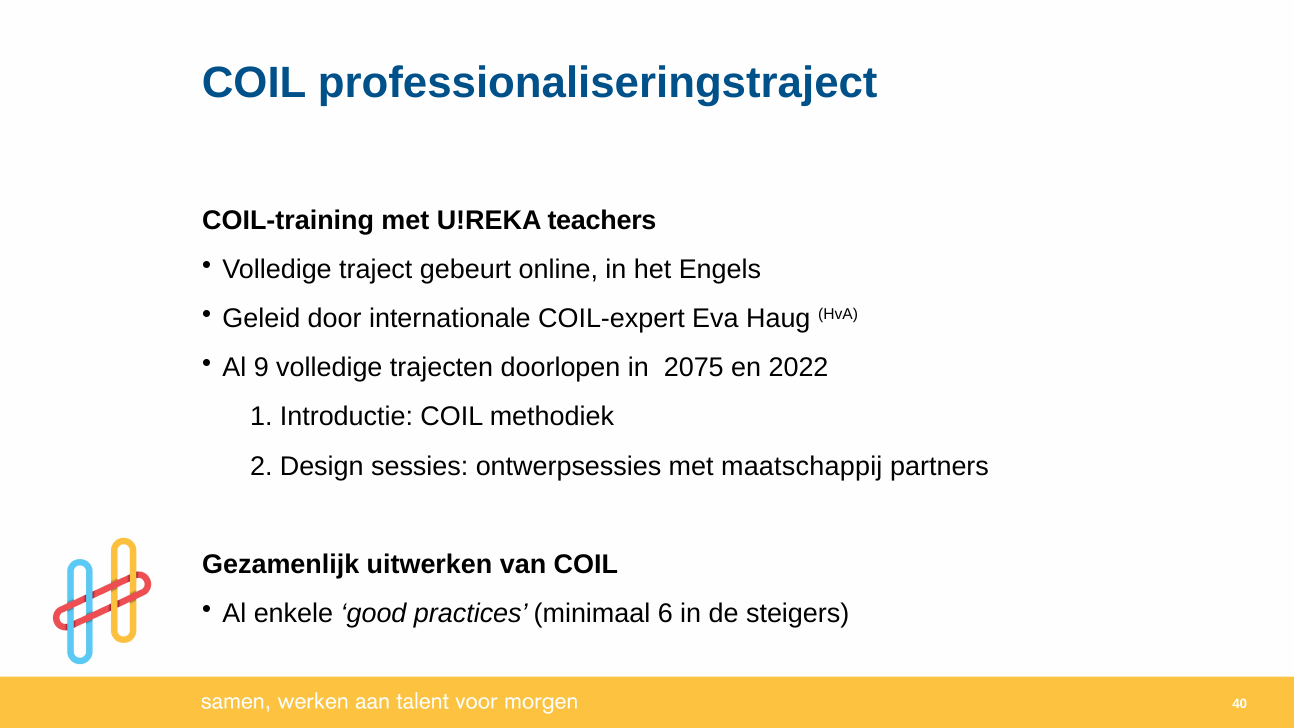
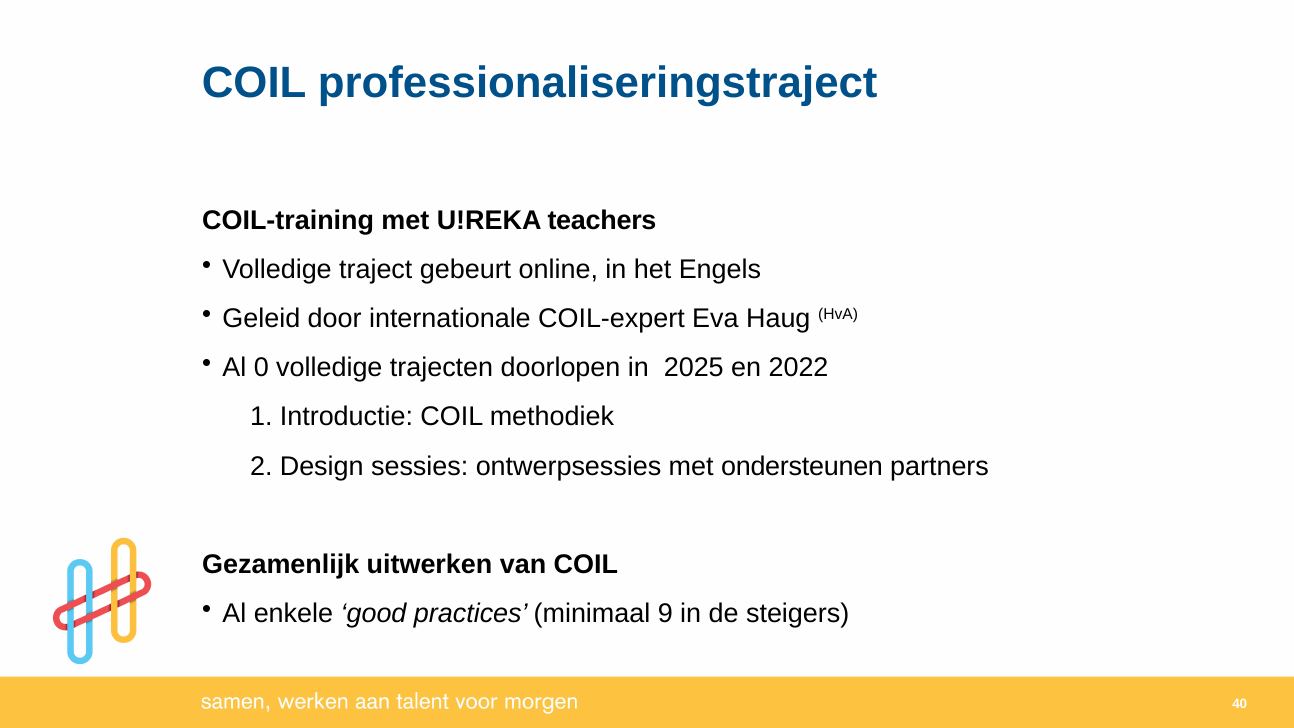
9: 9 -> 0
2075: 2075 -> 2025
maatschappij: maatschappij -> ondersteunen
6: 6 -> 9
